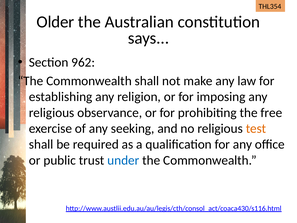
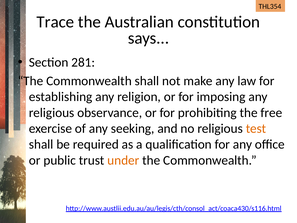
Older: Older -> Trace
962: 962 -> 281
under colour: blue -> orange
